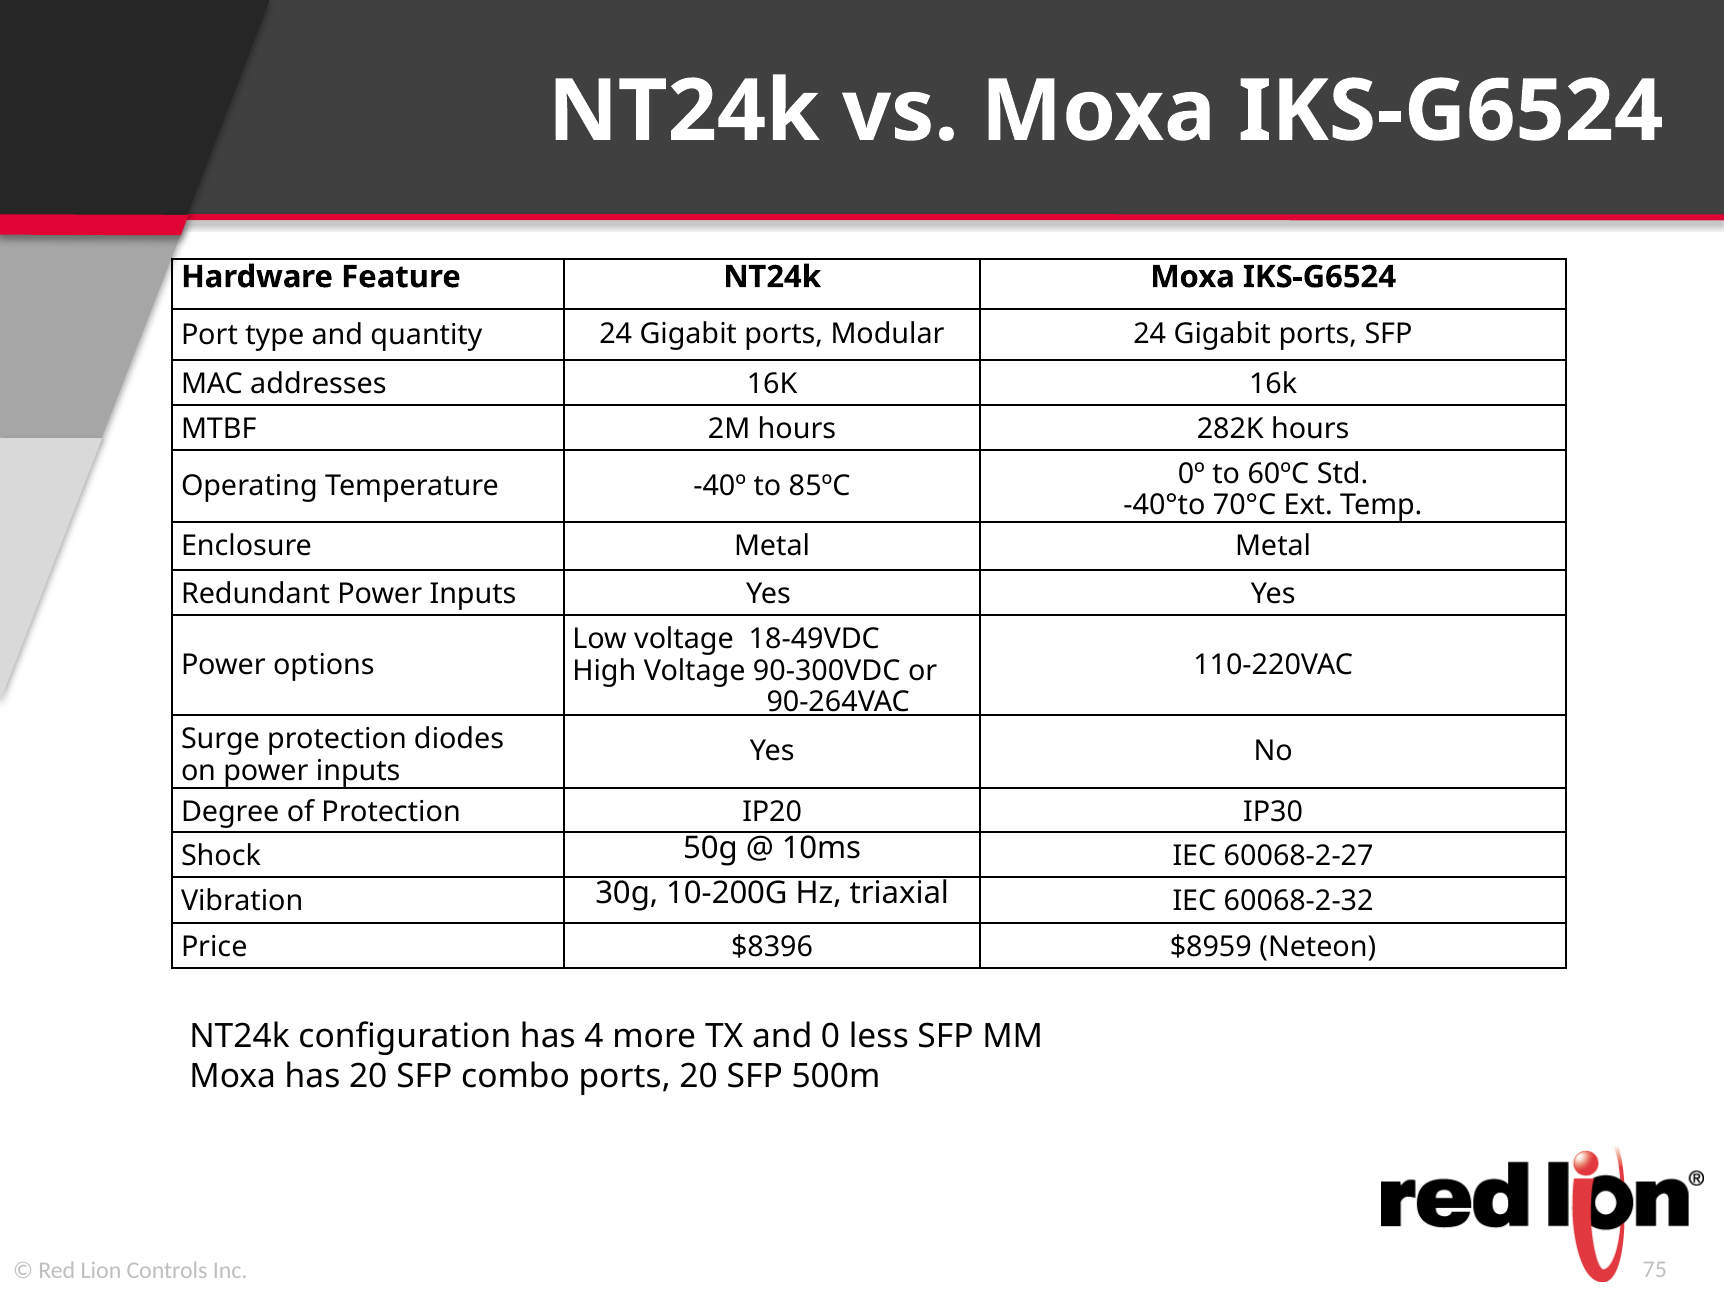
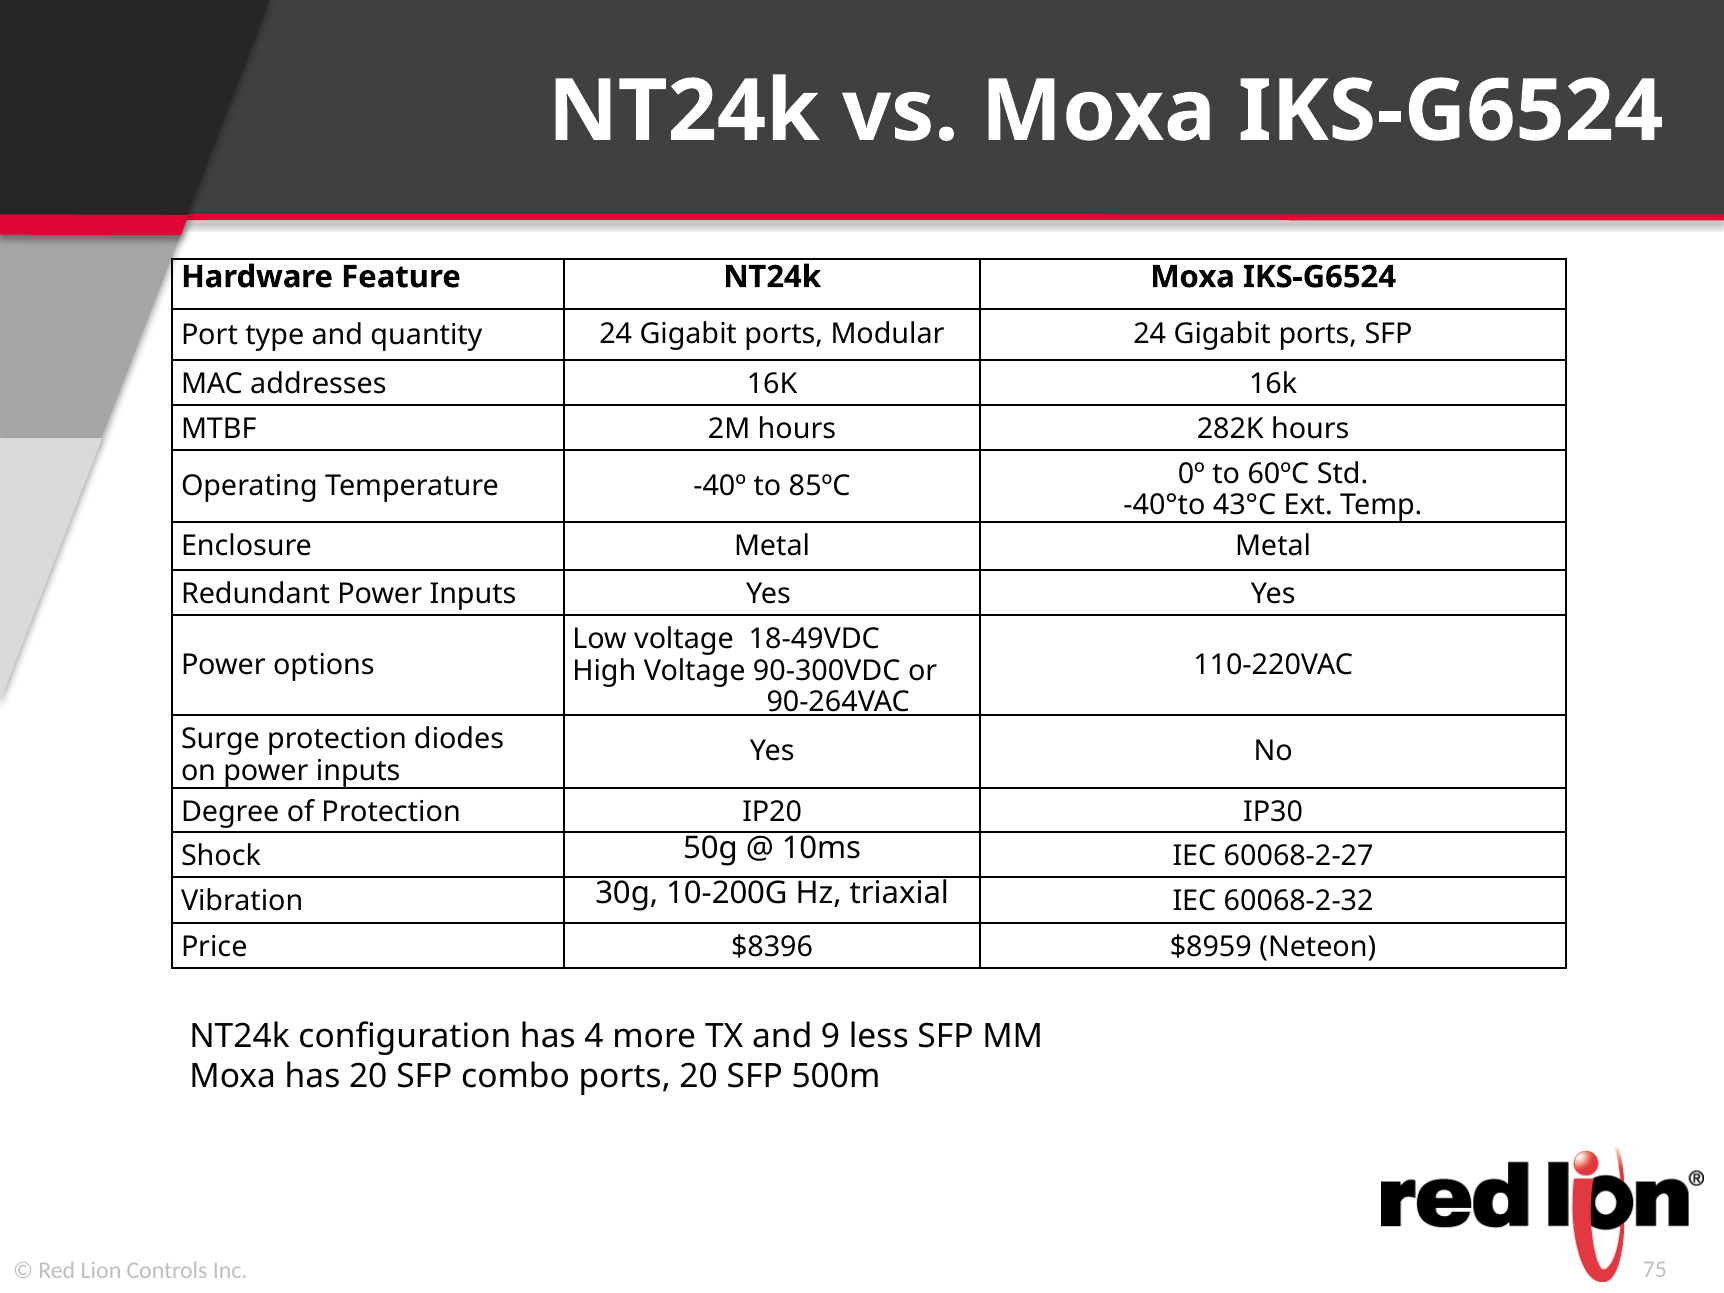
70°C: 70°C -> 43°C
0: 0 -> 9
